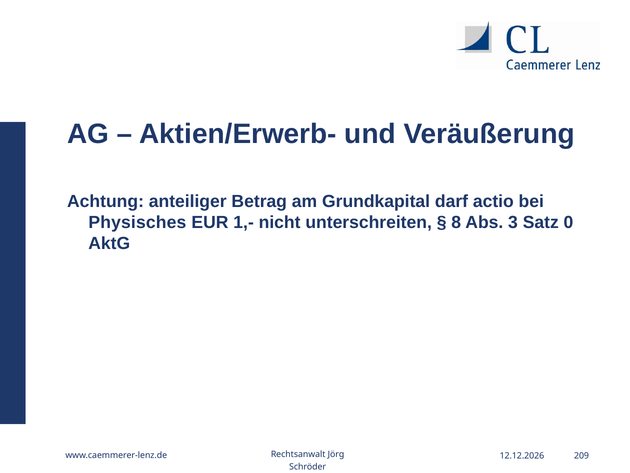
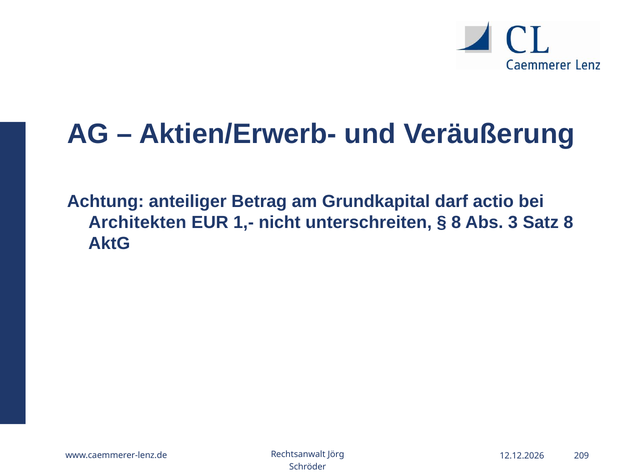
Physisches: Physisches -> Architekten
Satz 0: 0 -> 8
